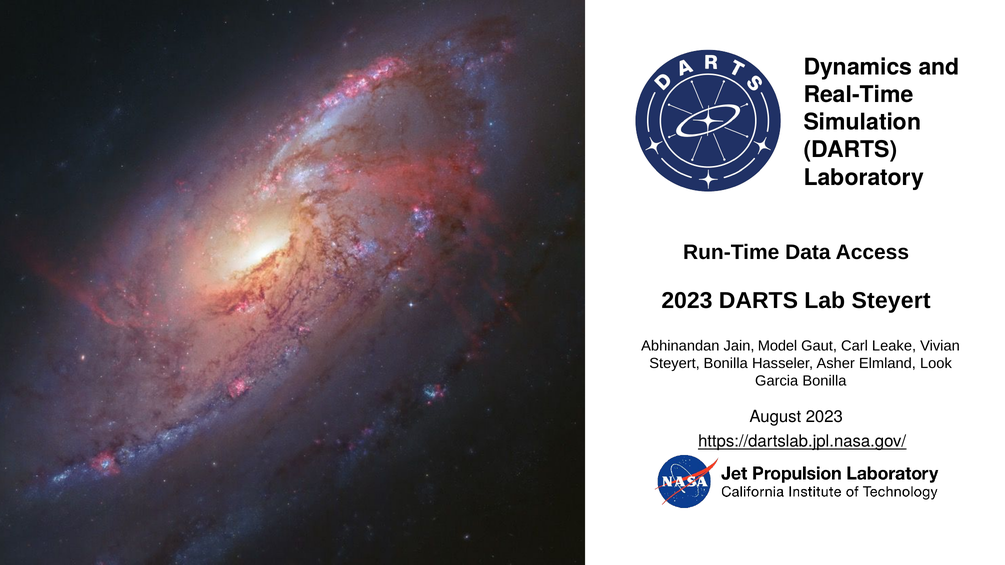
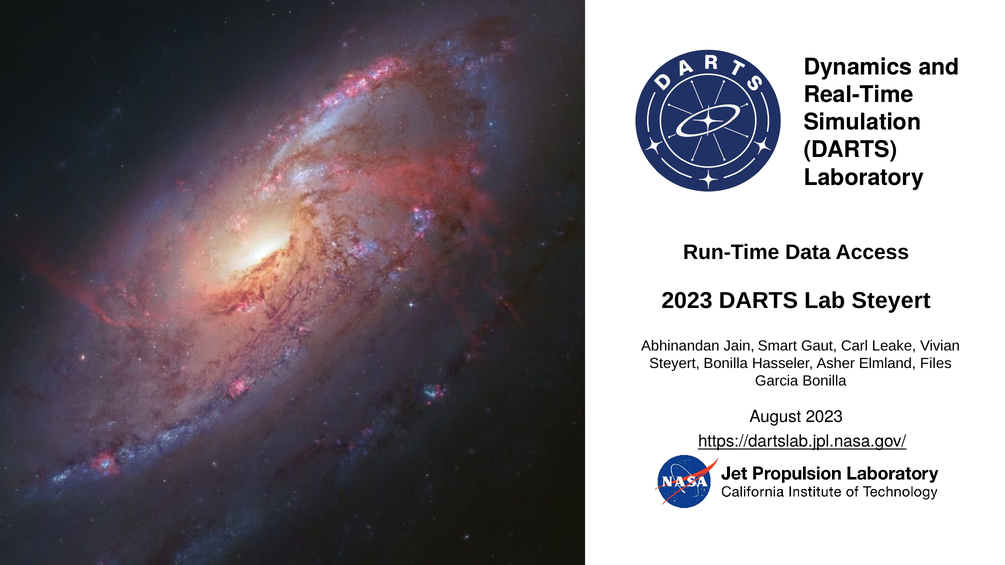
Model: Model -> Smart
Look: Look -> Files
